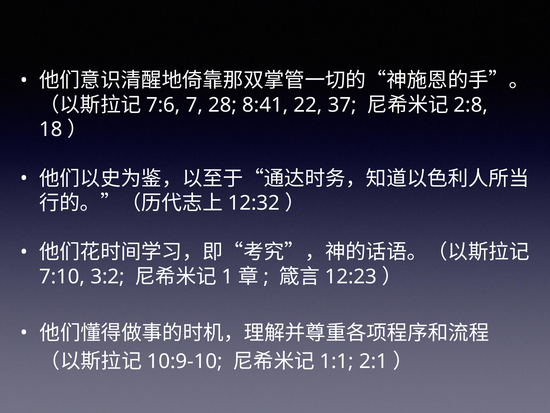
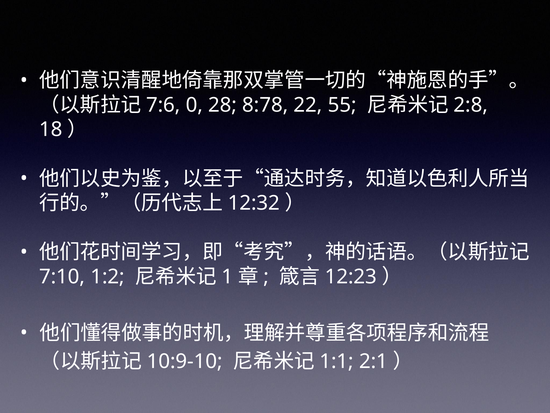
7: 7 -> 0
8:41: 8:41 -> 8:78
37: 37 -> 55
3:2: 3:2 -> 1:2
